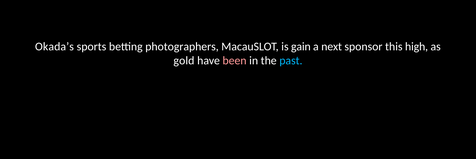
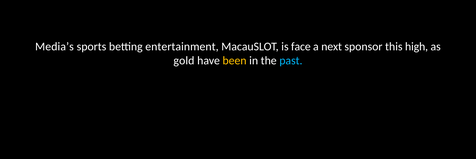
Okada’s: Okada’s -> Media’s
photographers: photographers -> entertainment
gain: gain -> face
been colour: pink -> yellow
